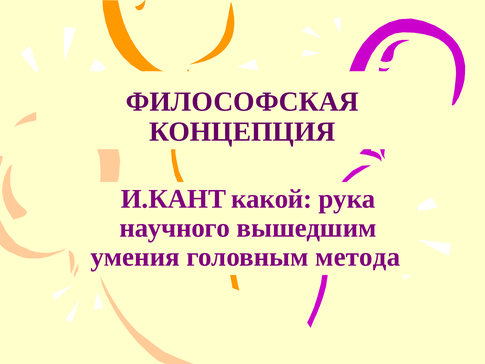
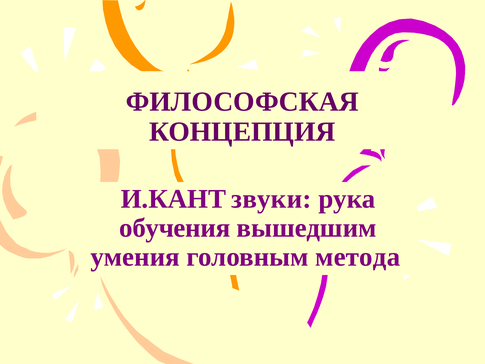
какой: какой -> звуки
научного: научного -> обучения
